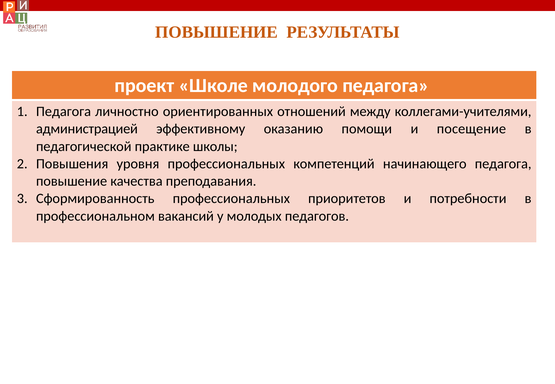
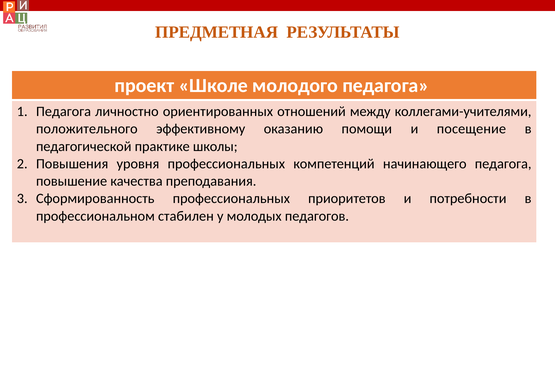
ПОВЫШЕНИЕ at (217, 32): ПОВЫШЕНИЕ -> ПРЕДМЕТНАЯ
администрацией: администрацией -> положительного
вакансий: вакансий -> стабилен
